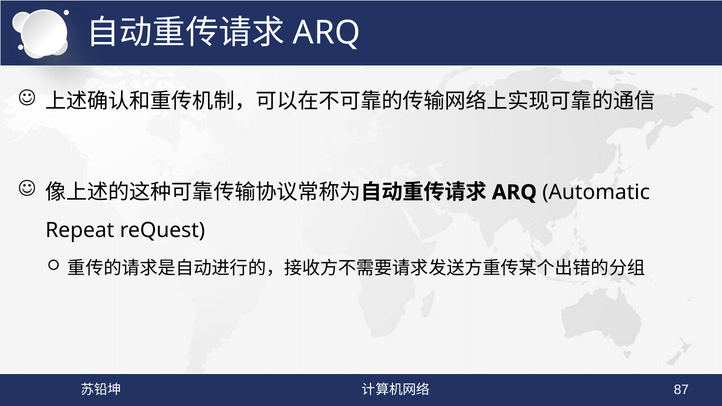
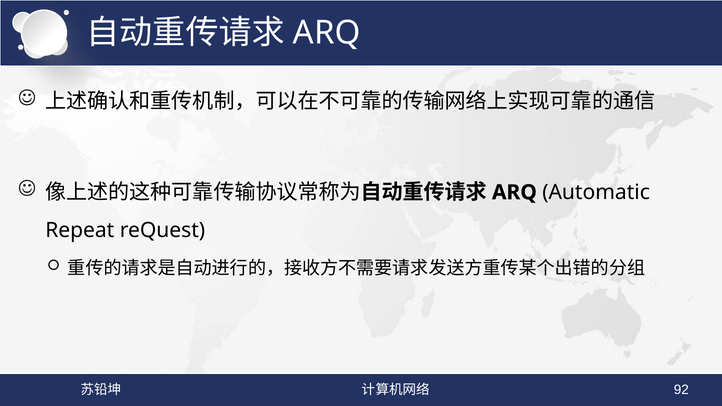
87: 87 -> 92
